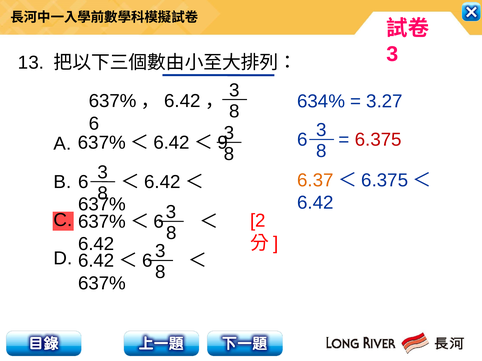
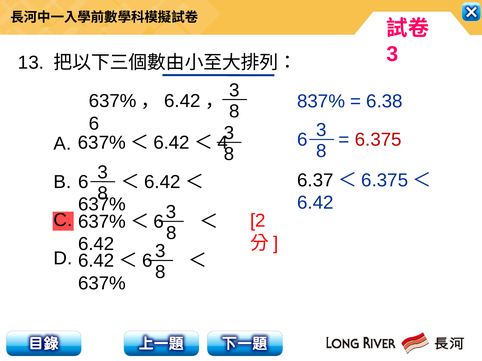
634%: 634% -> 837%
3.27: 3.27 -> 6.38
9: 9 -> 4
6.37 colour: orange -> black
